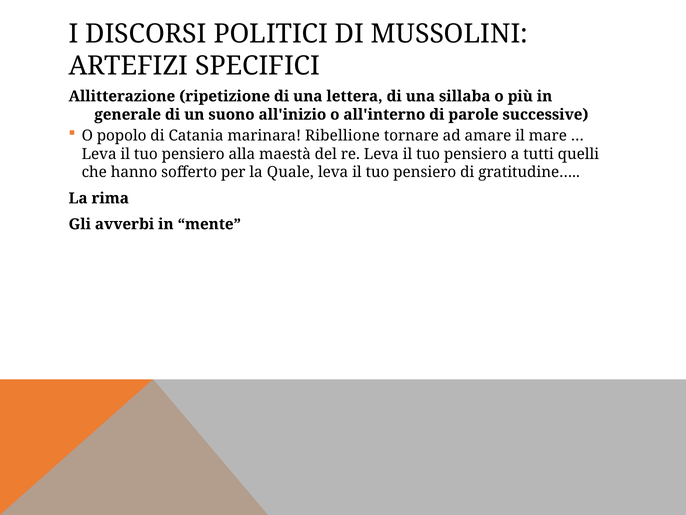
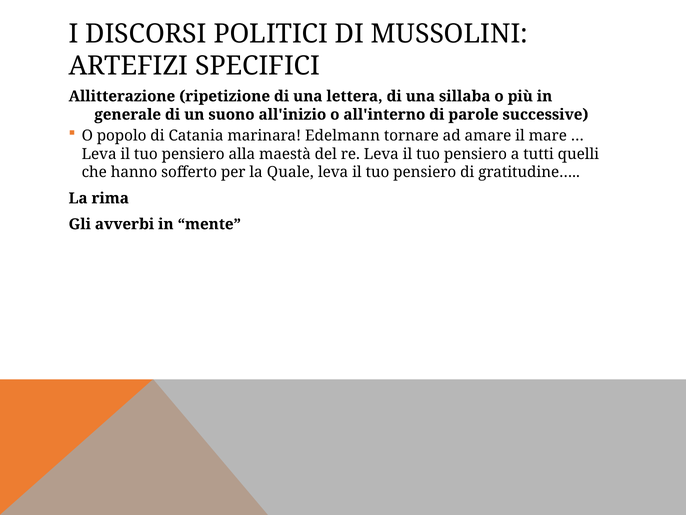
Ribellione: Ribellione -> Edelmann
